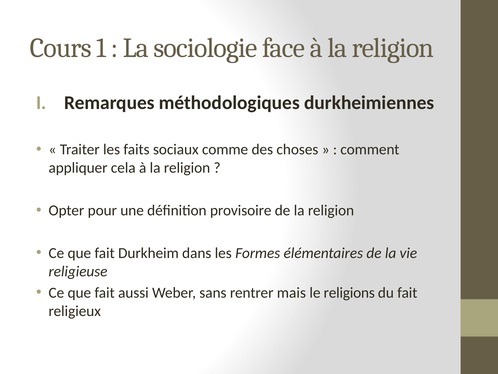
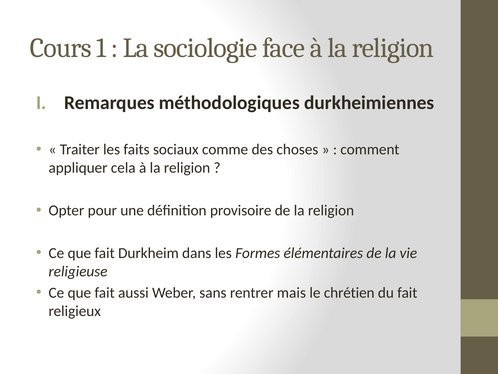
religions: religions -> chrétien
